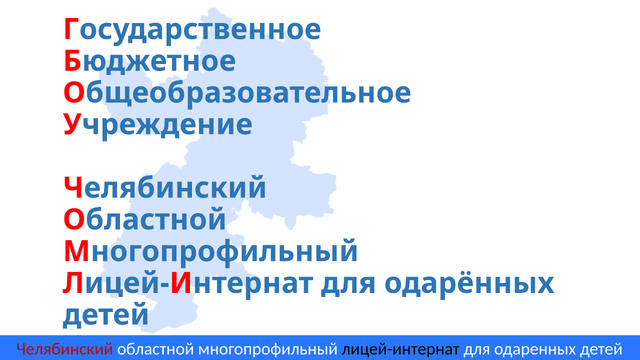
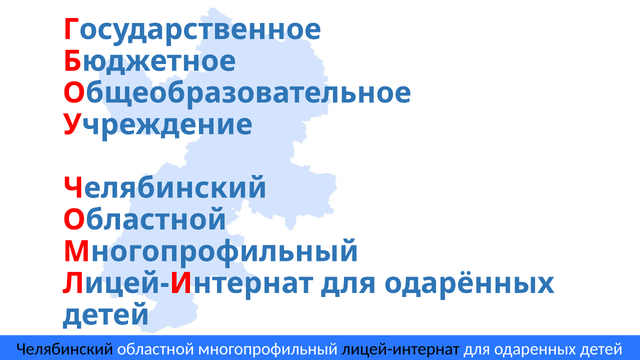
Челябинский at (65, 349) colour: red -> black
